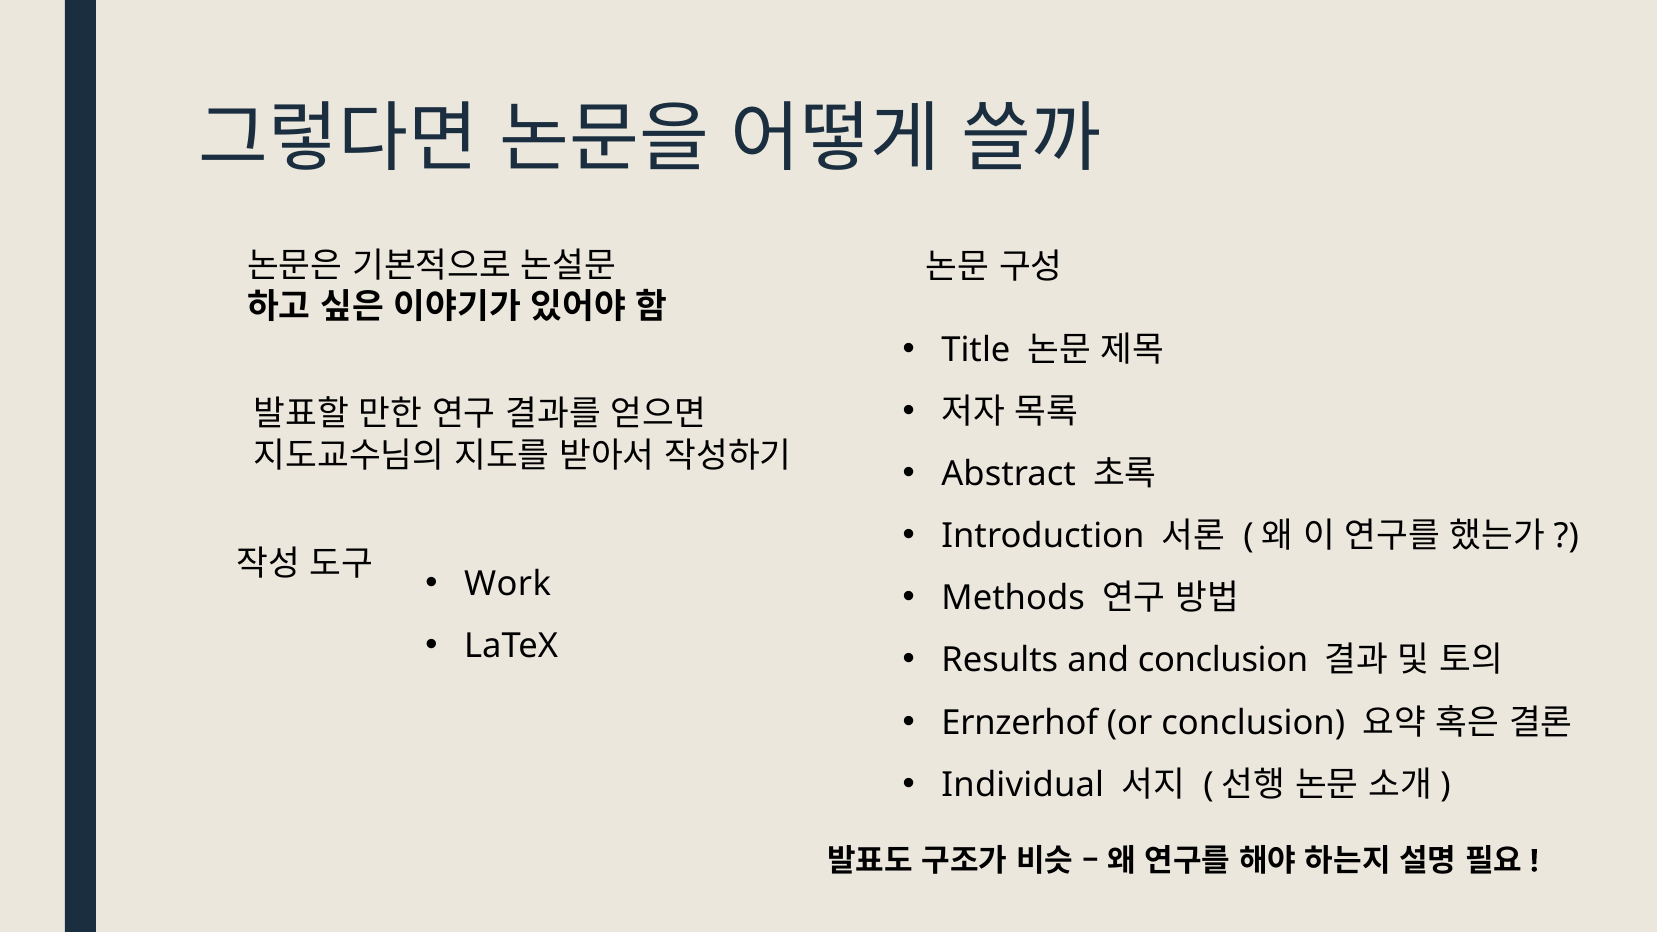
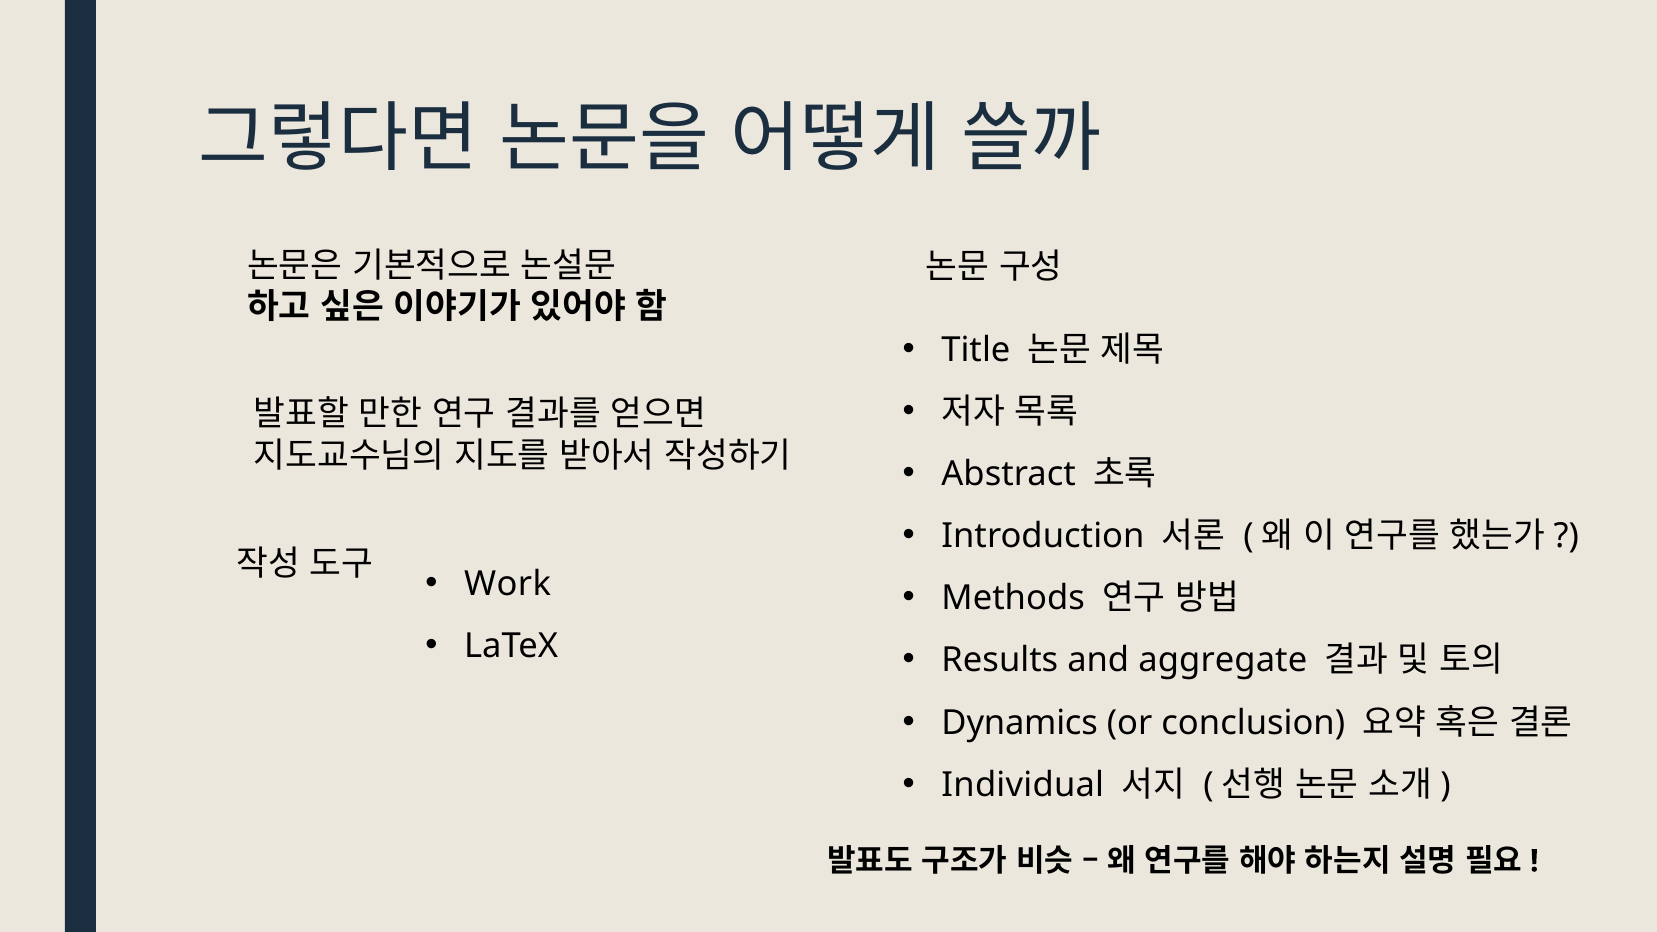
and conclusion: conclusion -> aggregate
Ernzerhof: Ernzerhof -> Dynamics
